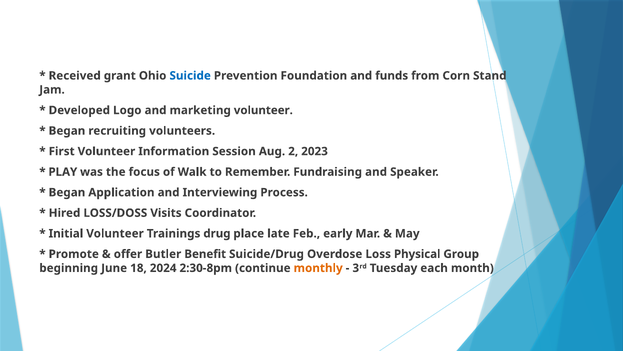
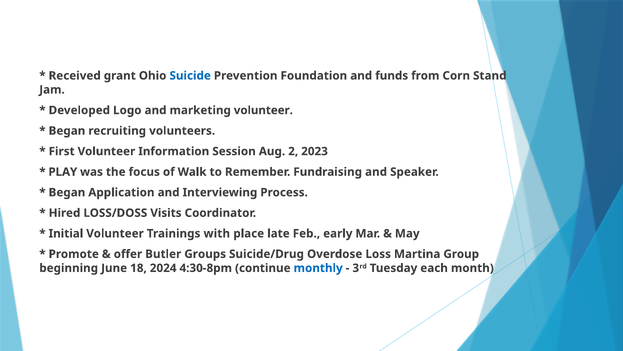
drug: drug -> with
Benefit: Benefit -> Groups
Physical: Physical -> Martina
2:30-8pm: 2:30-8pm -> 4:30-8pm
monthly colour: orange -> blue
